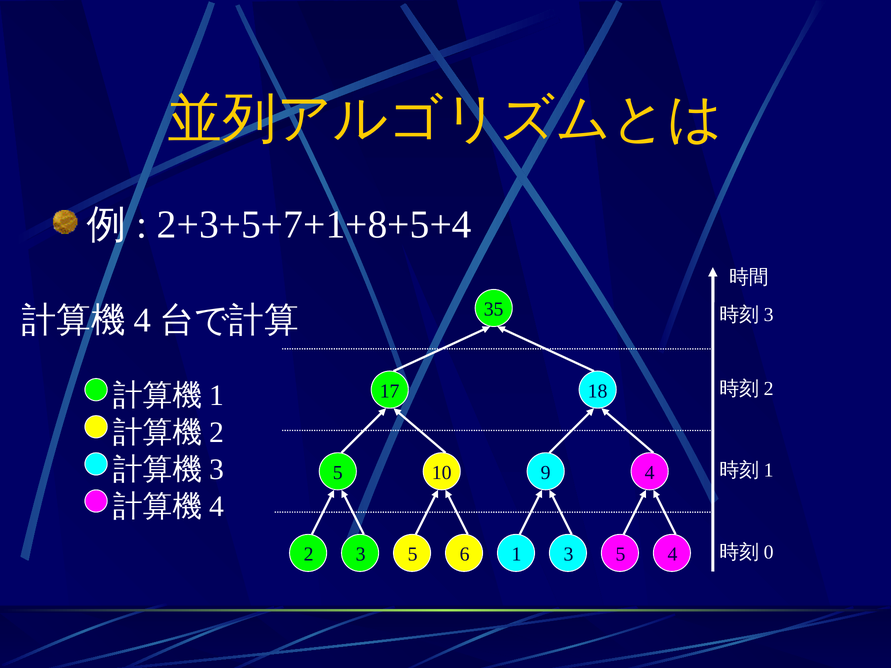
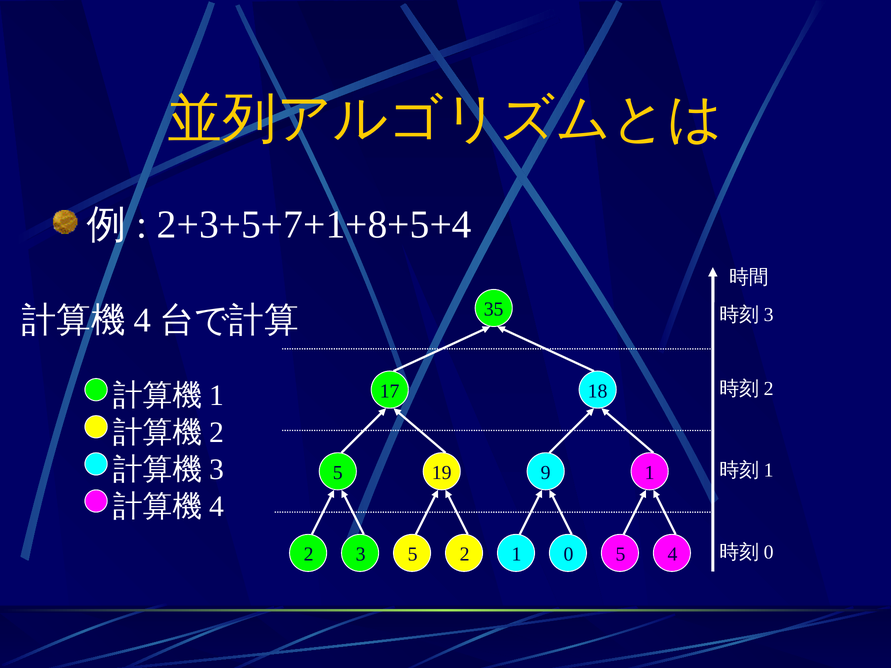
10: 10 -> 19
9 4: 4 -> 1
3 5 6: 6 -> 2
1 3: 3 -> 0
